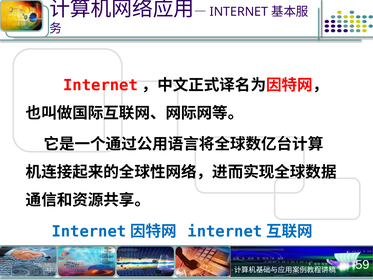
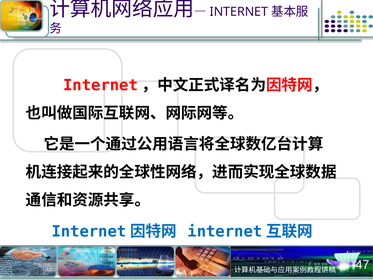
59: 59 -> 47
